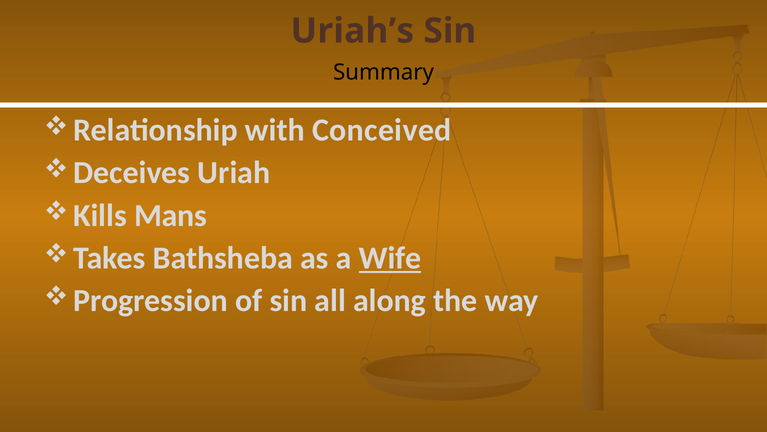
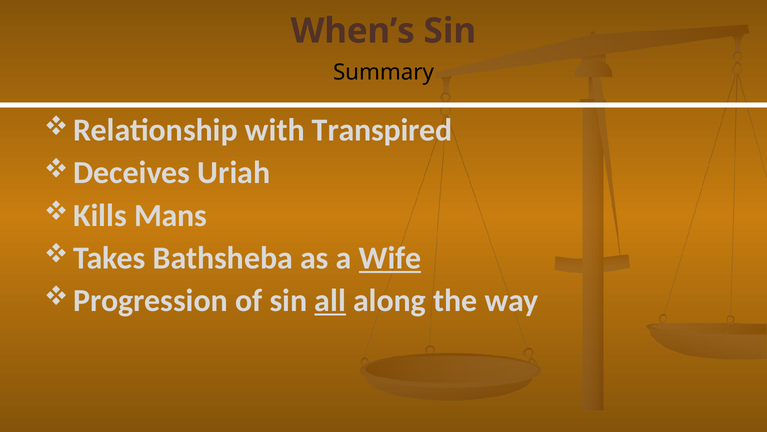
Uriah’s: Uriah’s -> When’s
Conceived: Conceived -> Transpired
all underline: none -> present
